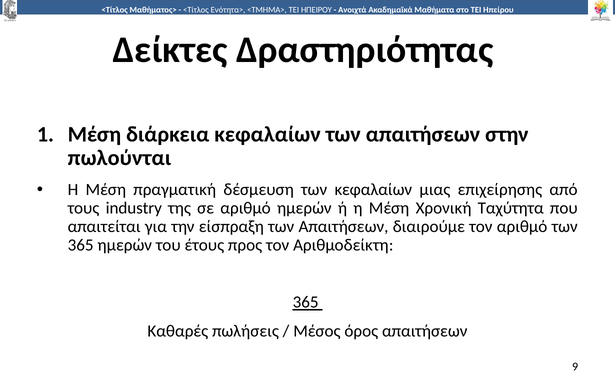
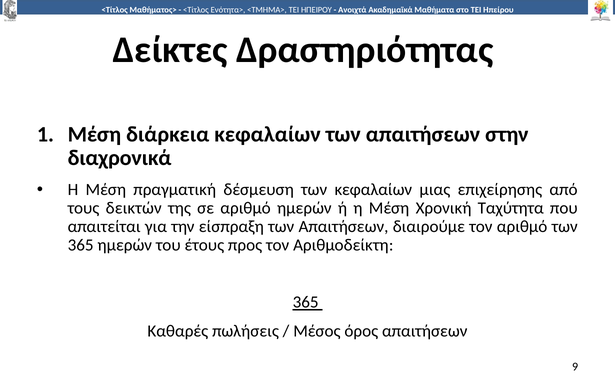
πωλούνται: πωλούνται -> διαχρονικά
industry: industry -> δεικτών
